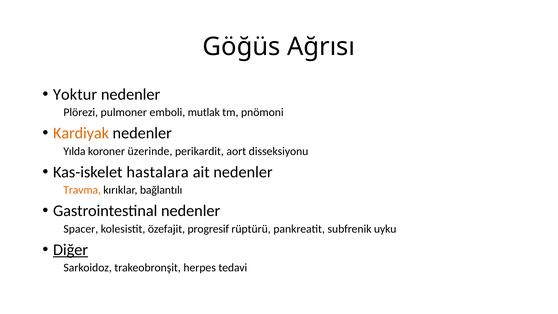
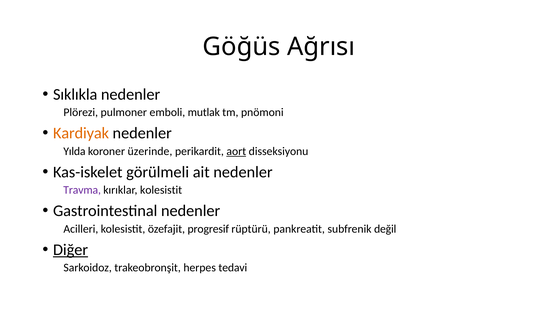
Yoktur: Yoktur -> Sıklıkla
aort underline: none -> present
hastalara: hastalara -> görülmeli
Travma colour: orange -> purple
kırıklar bağlantılı: bağlantılı -> kolesistit
Spacer: Spacer -> Acilleri
uyku: uyku -> değil
